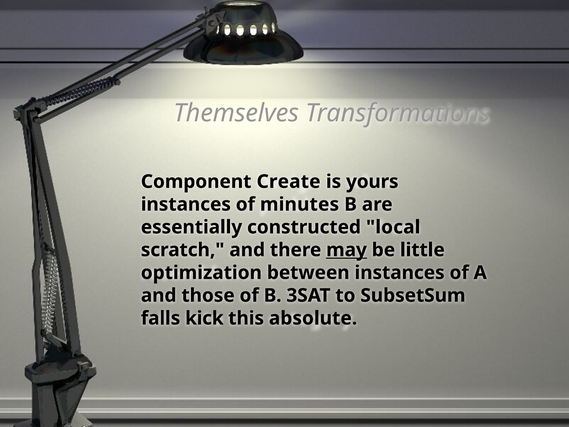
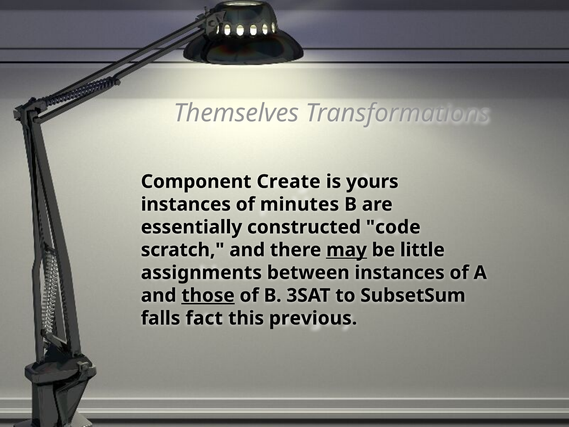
local: local -> code
optimization: optimization -> assignments
those underline: none -> present
kick: kick -> fact
absolute: absolute -> previous
